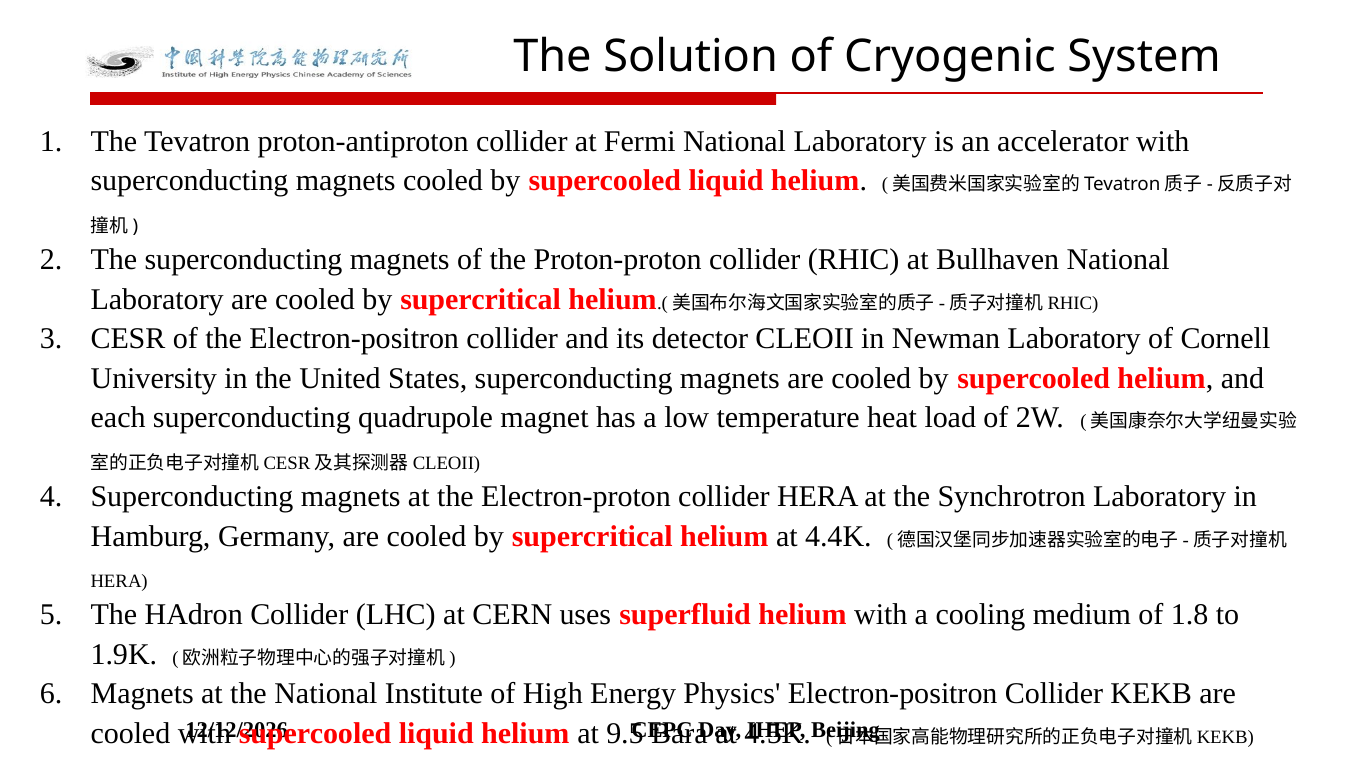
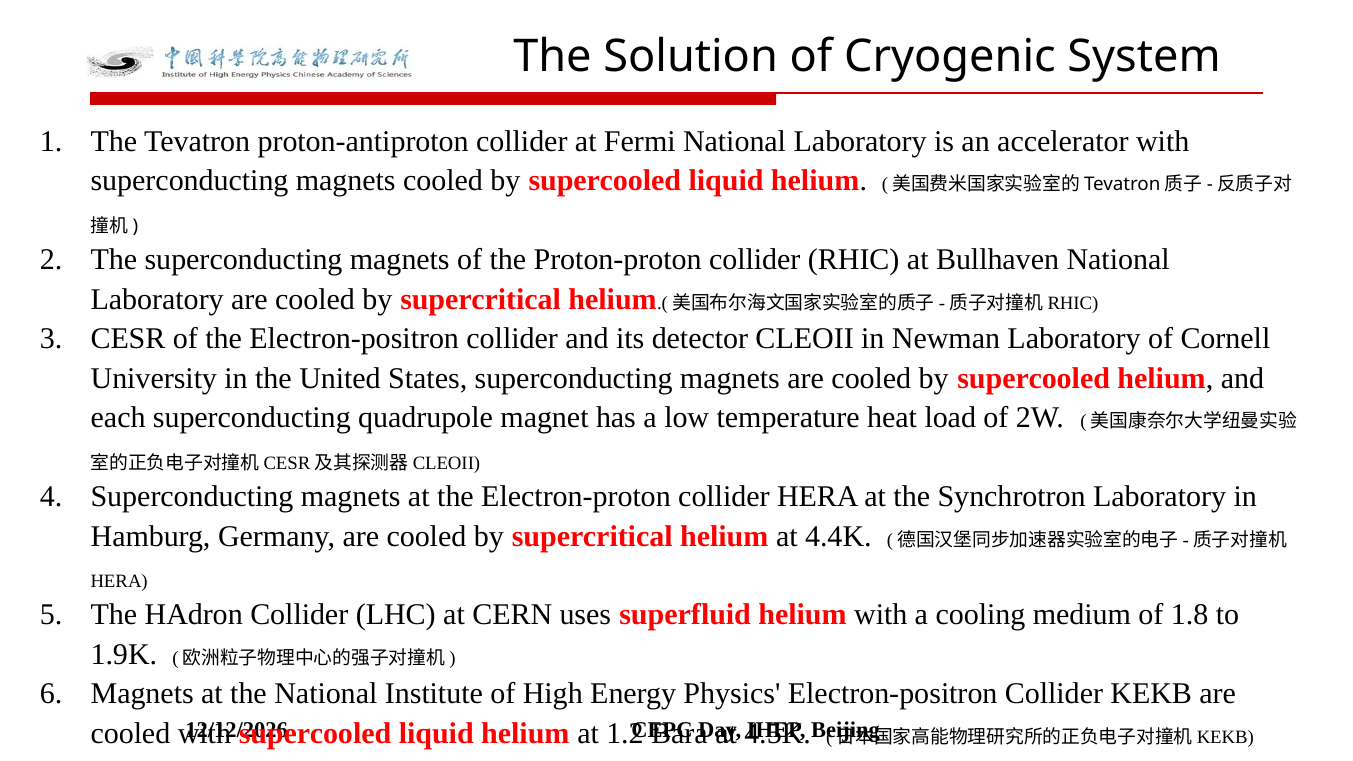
9.5: 9.5 -> 1.2
